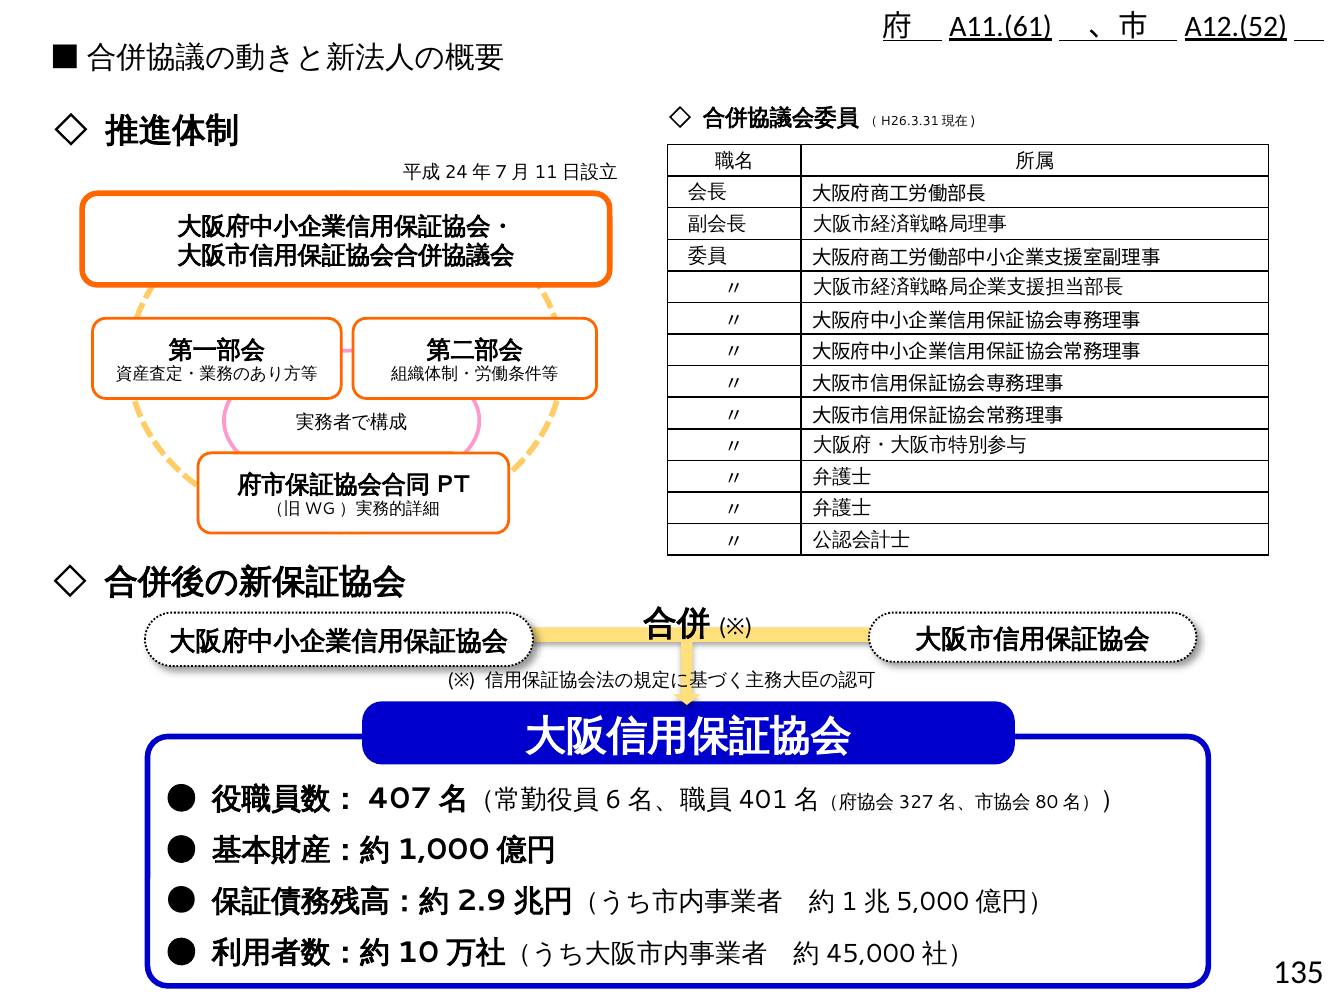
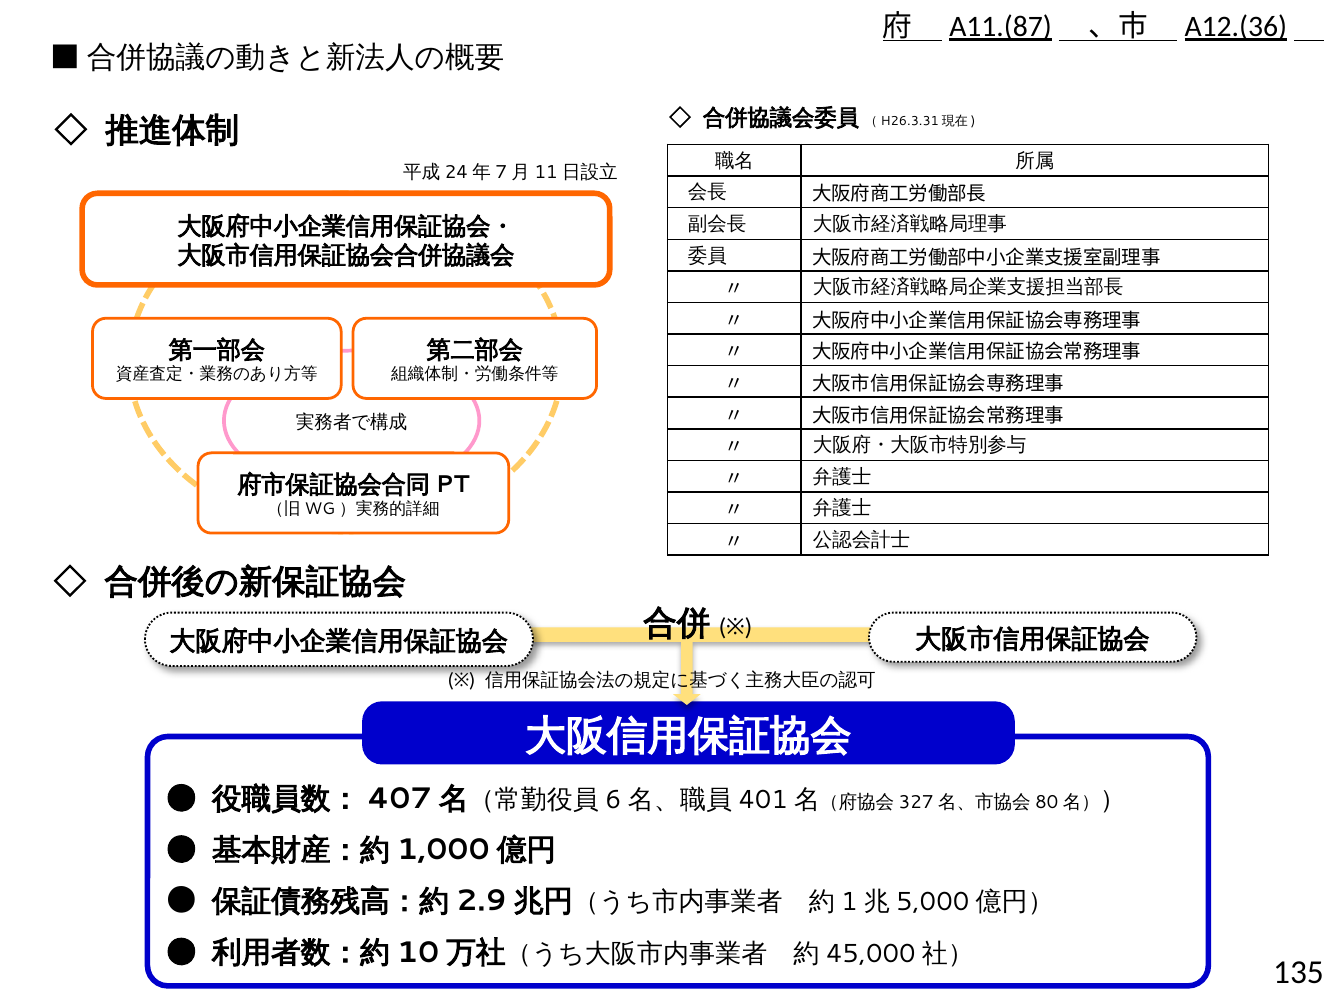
A11.(61: A11.(61 -> A11.(87
A12.(52: A12.(52 -> A12.(36
